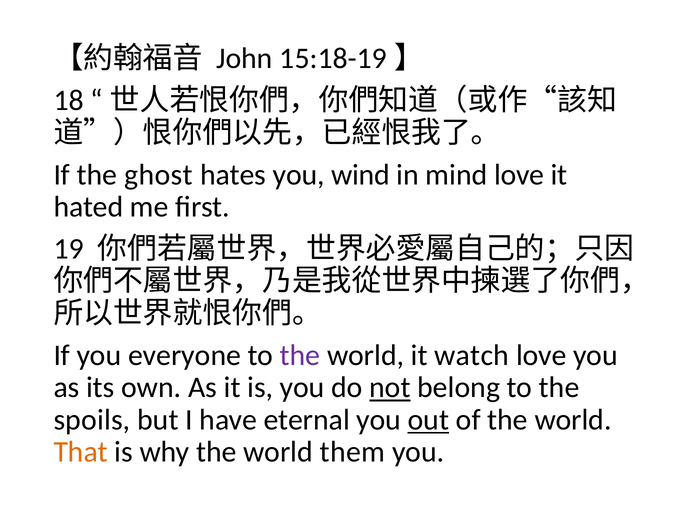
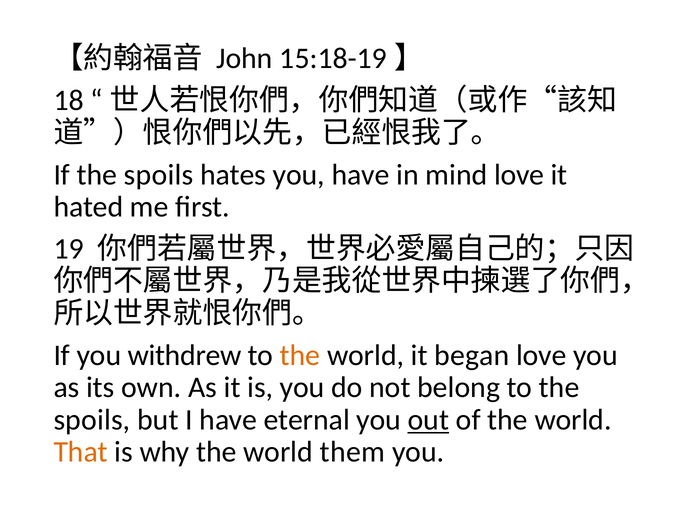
If the ghost: ghost -> spoils
you wind: wind -> have
everyone: everyone -> withdrew
the at (300, 355) colour: purple -> orange
watch: watch -> began
not underline: present -> none
